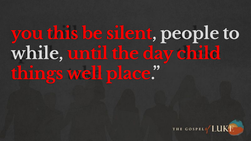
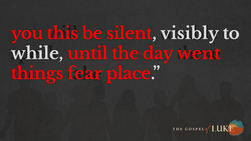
people: people -> visibly
child: child -> went
well: well -> fear
